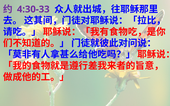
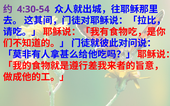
4:30-33: 4:30-33 -> 4:30-54
